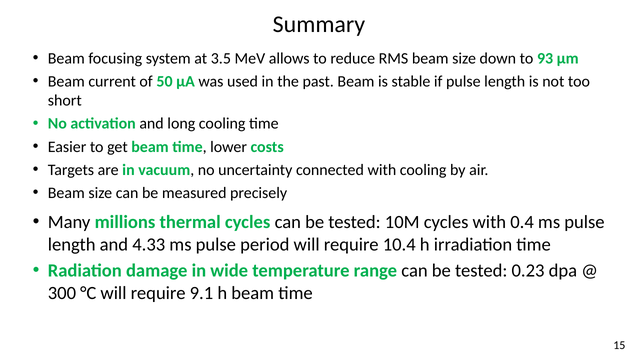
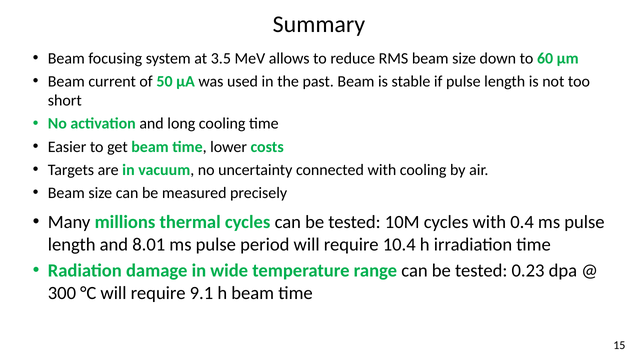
93: 93 -> 60
4.33: 4.33 -> 8.01
